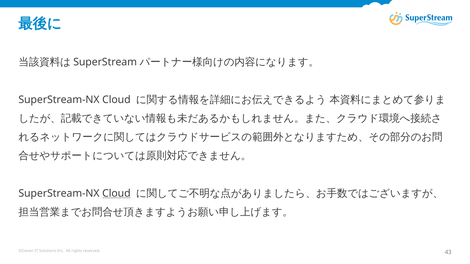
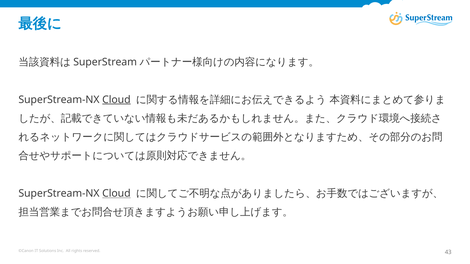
Cloud at (116, 100) underline: none -> present
